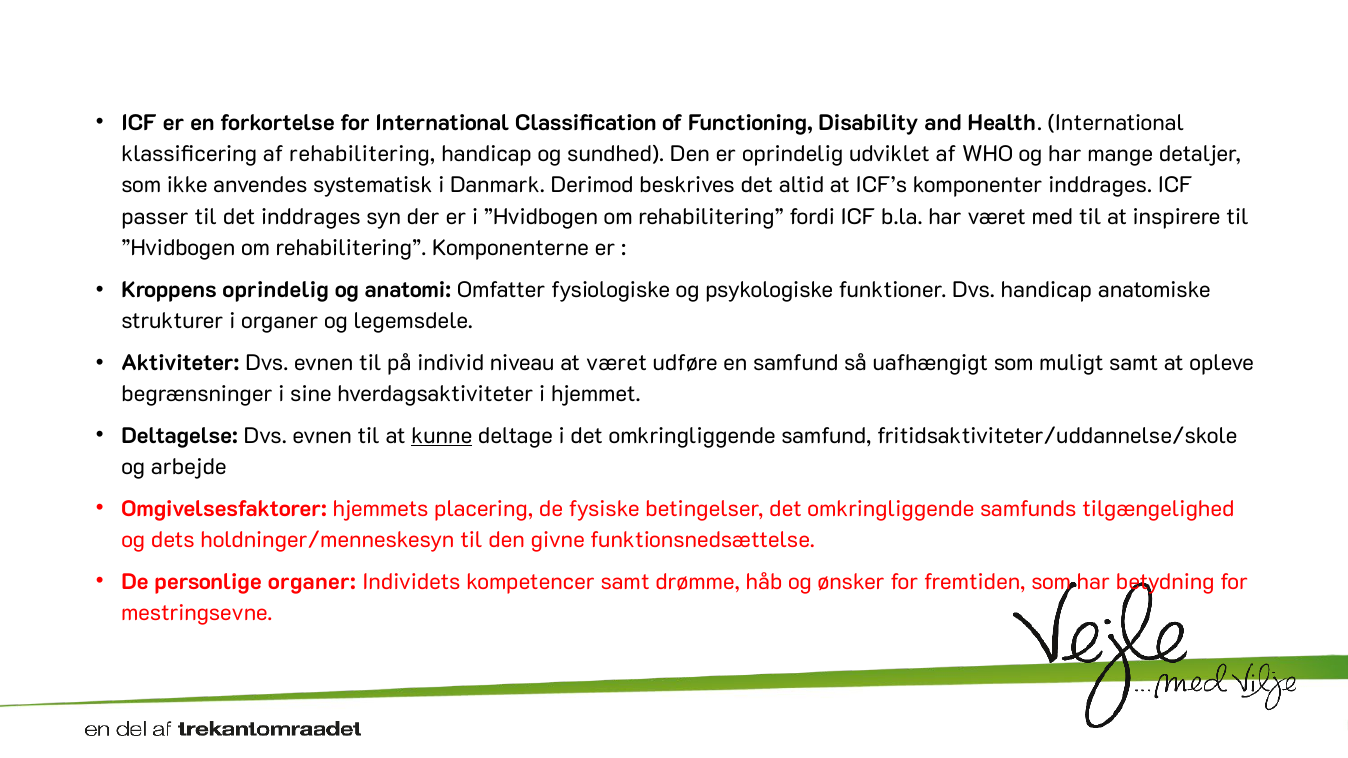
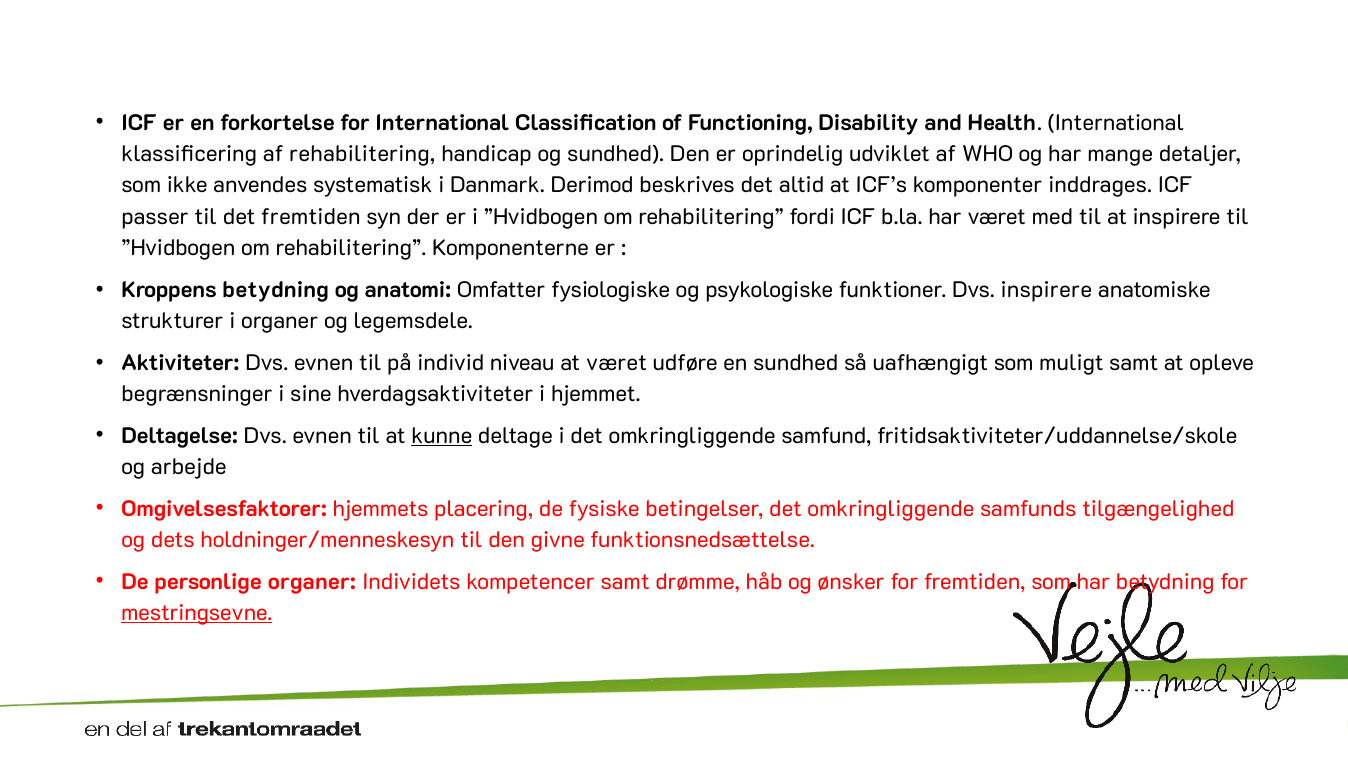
det inddrages: inddrages -> fremtiden
Kroppens oprindelig: oprindelig -> betydning
Dvs handicap: handicap -> inspirere
en samfund: samfund -> sundhed
mestringsevne underline: none -> present
